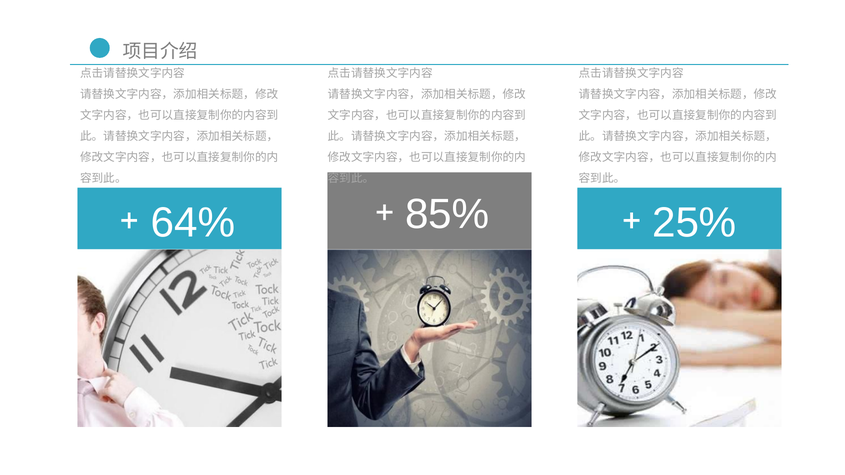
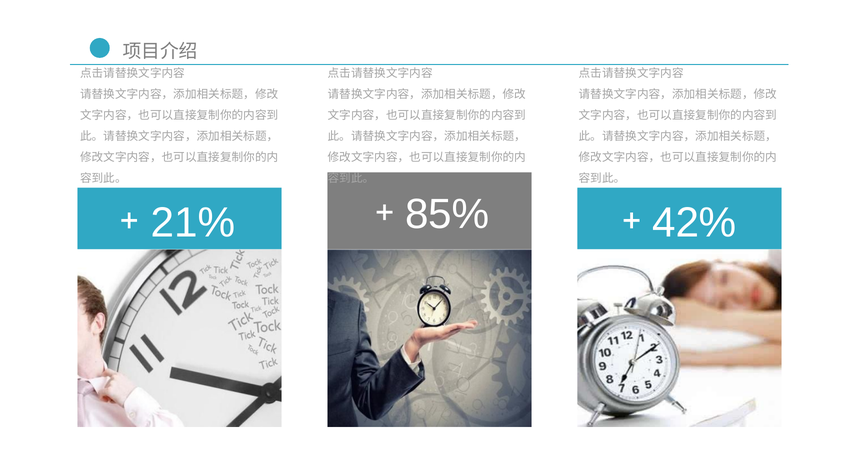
64%: 64% -> 21%
25%: 25% -> 42%
